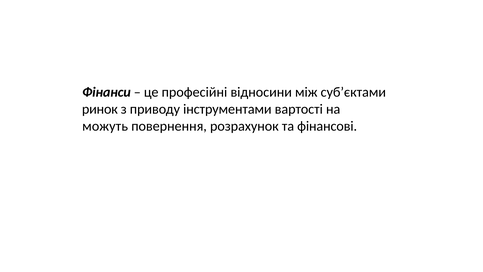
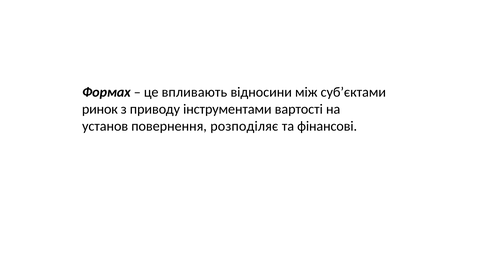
Фінанси: Фінанси -> Формах
професійні: професійні -> впливають
можуть: можуть -> установ
розрахунок: розрахунок -> розподіляє
